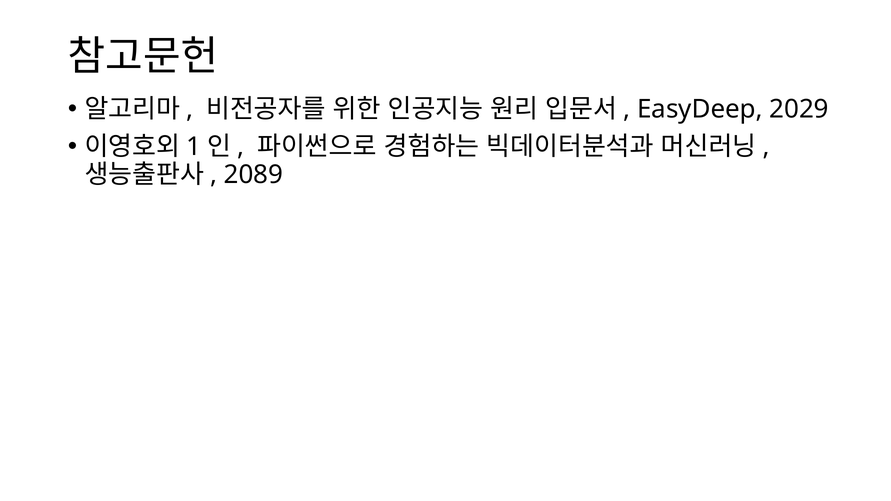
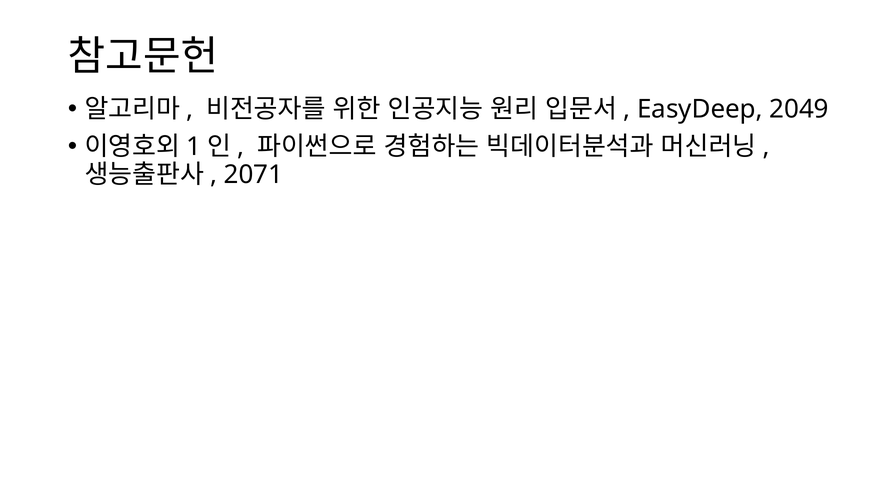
2029: 2029 -> 2049
2089: 2089 -> 2071
